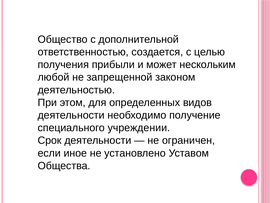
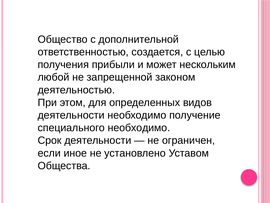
специального учреждении: учреждении -> необходимо
